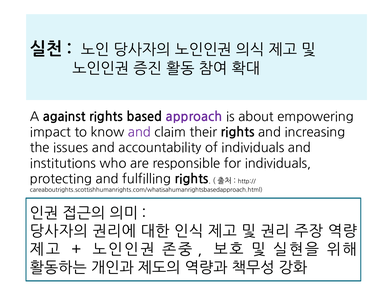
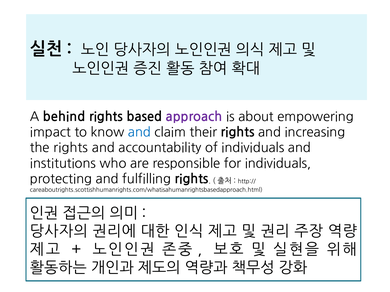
against: against -> behind
and at (139, 133) colour: purple -> blue
the issues: issues -> rights
